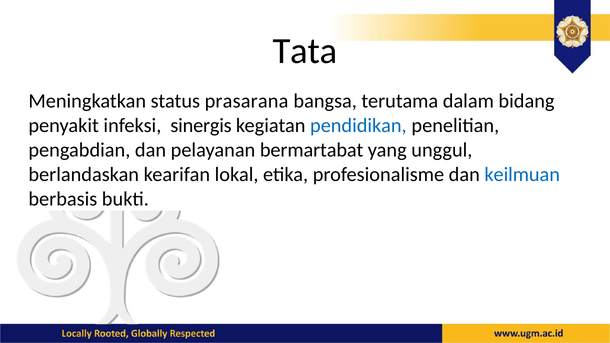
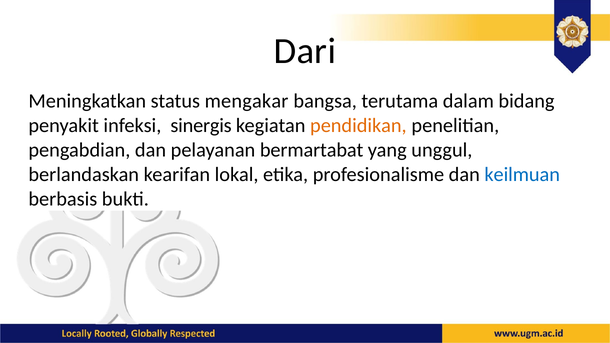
Tata: Tata -> Dari
prasarana: prasarana -> mengakar
pendidikan colour: blue -> orange
